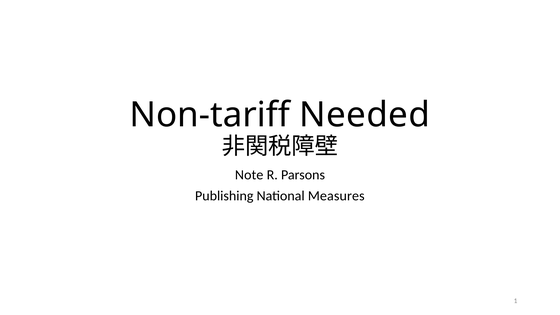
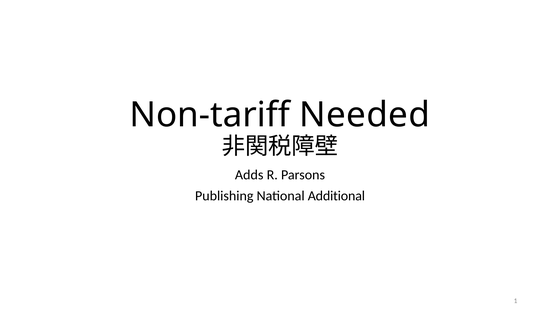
Note: Note -> Adds
Measures: Measures -> Additional
